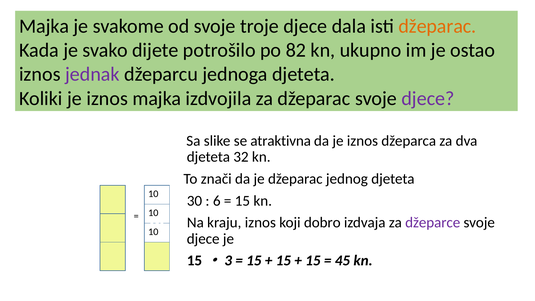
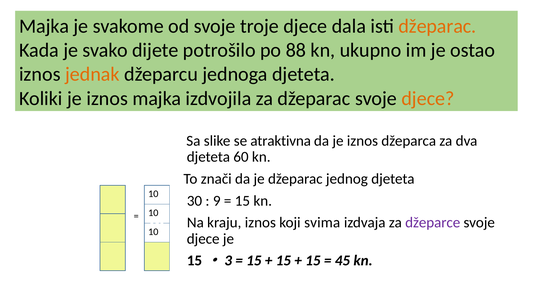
82: 82 -> 88
jednak colour: purple -> orange
djece at (428, 98) colour: purple -> orange
32: 32 -> 60
6: 6 -> 9
dobro: dobro -> svima
